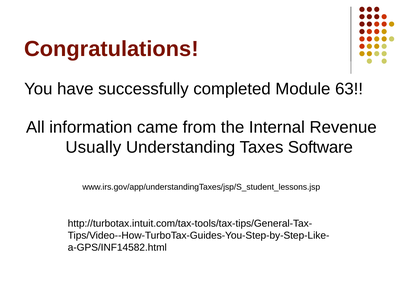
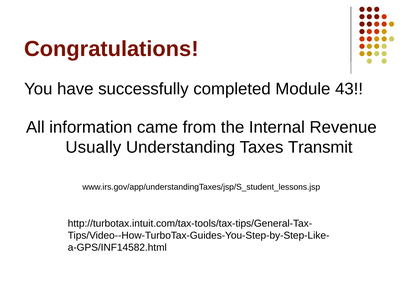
63: 63 -> 43
Software: Software -> Transmit
